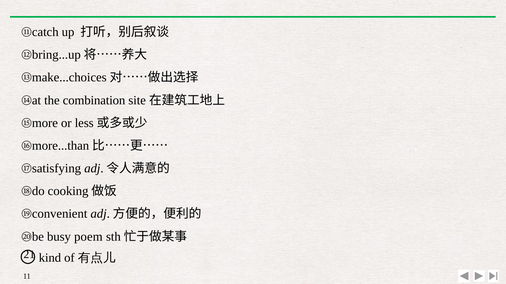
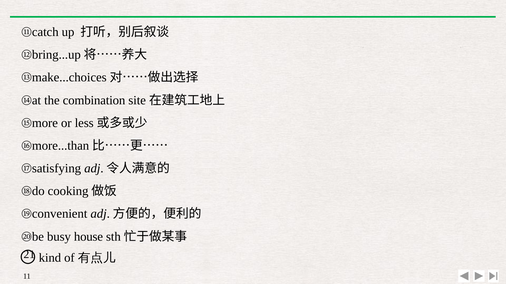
poem: poem -> house
